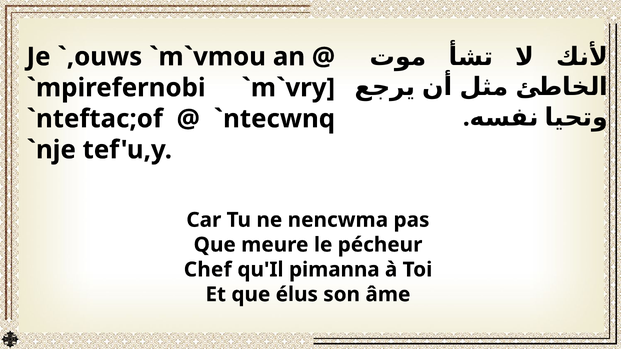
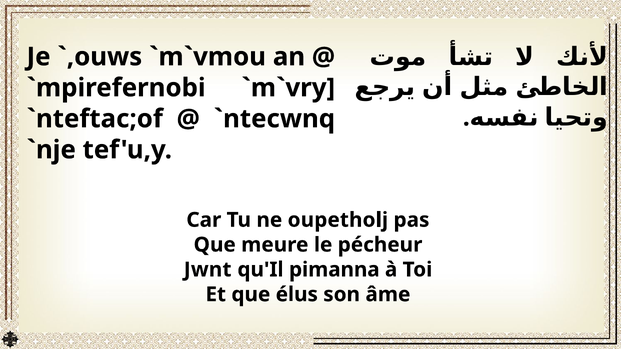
nencwma: nencwma -> oupetholj
Chef: Chef -> Jwnt
